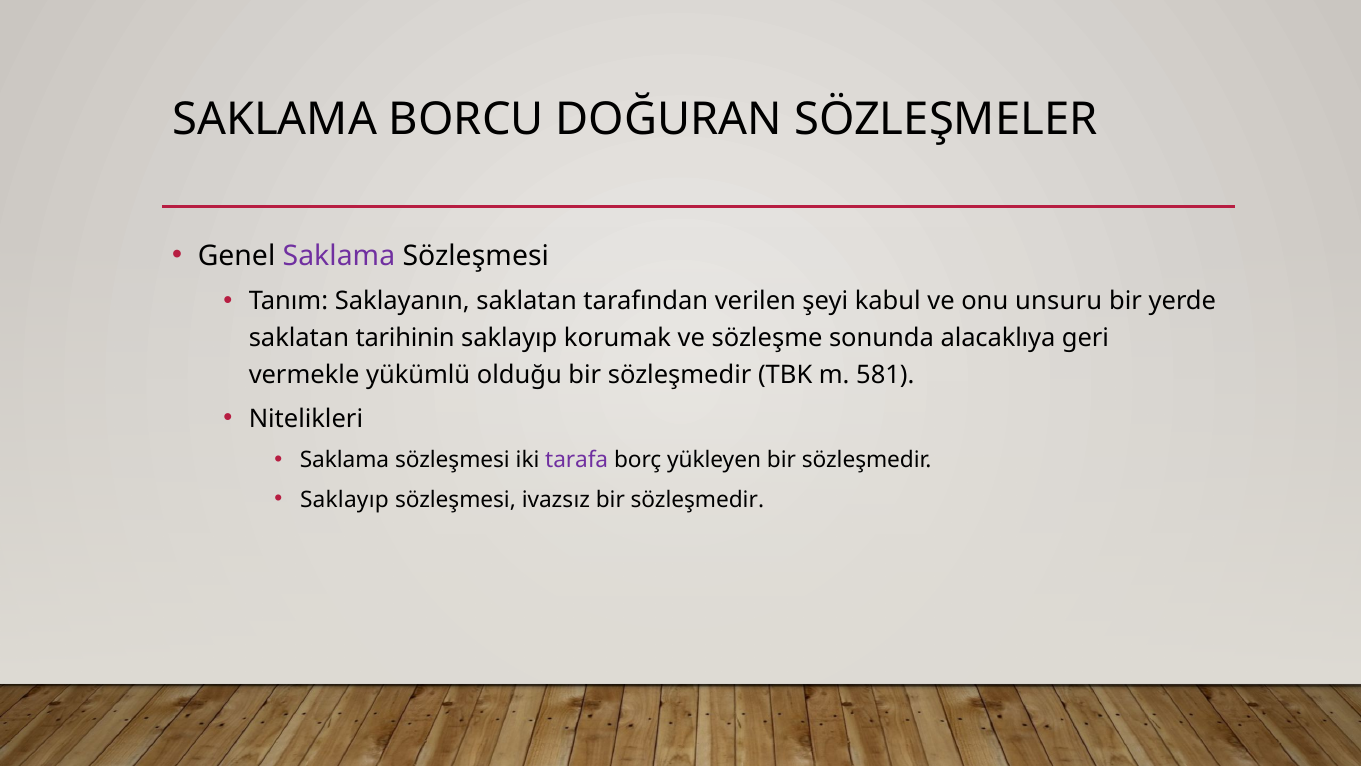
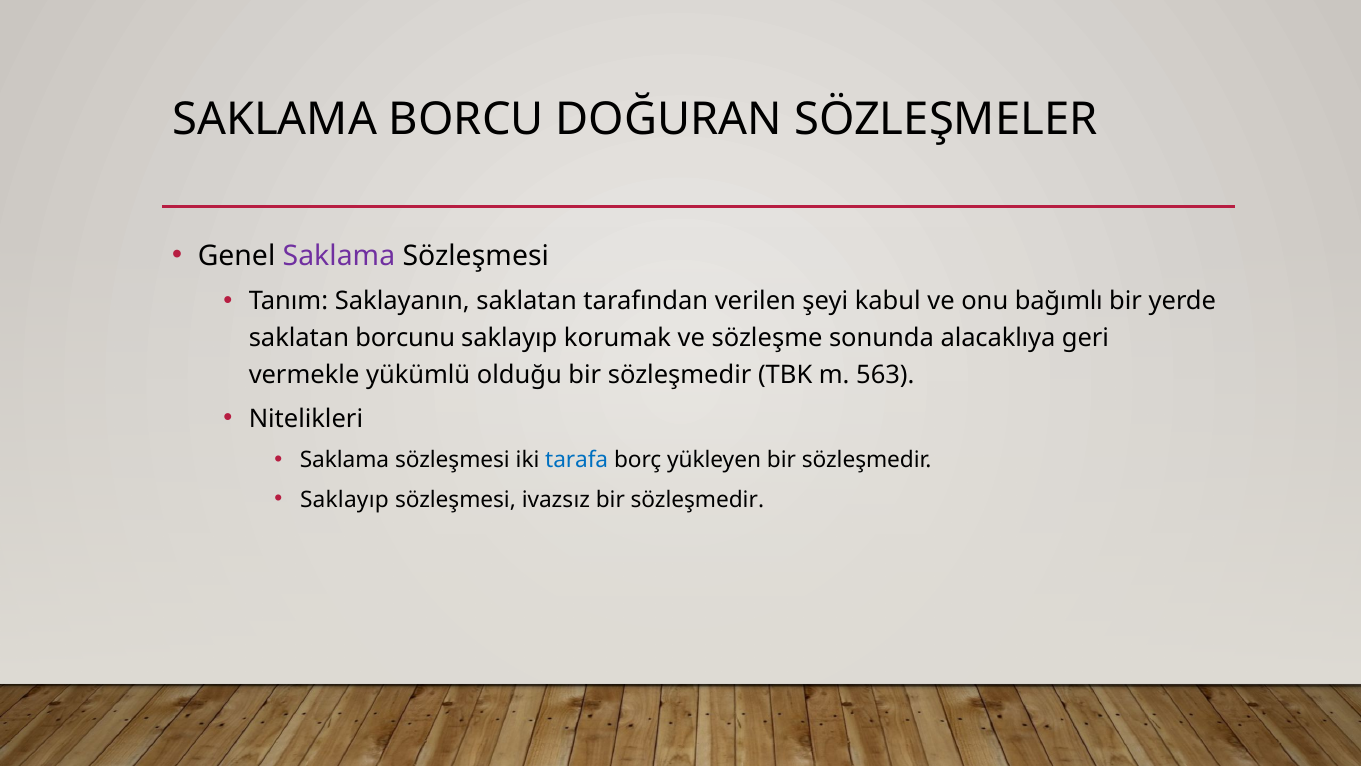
unsuru: unsuru -> bağımlı
tarihinin: tarihinin -> borcunu
581: 581 -> 563
tarafa colour: purple -> blue
